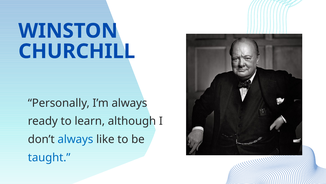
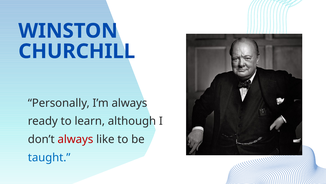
always at (75, 139) colour: blue -> red
